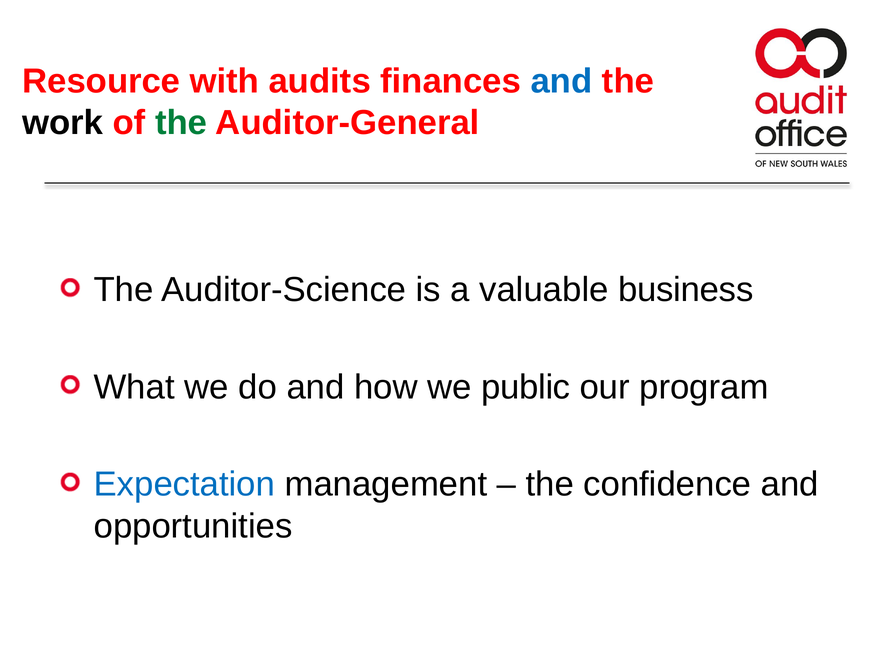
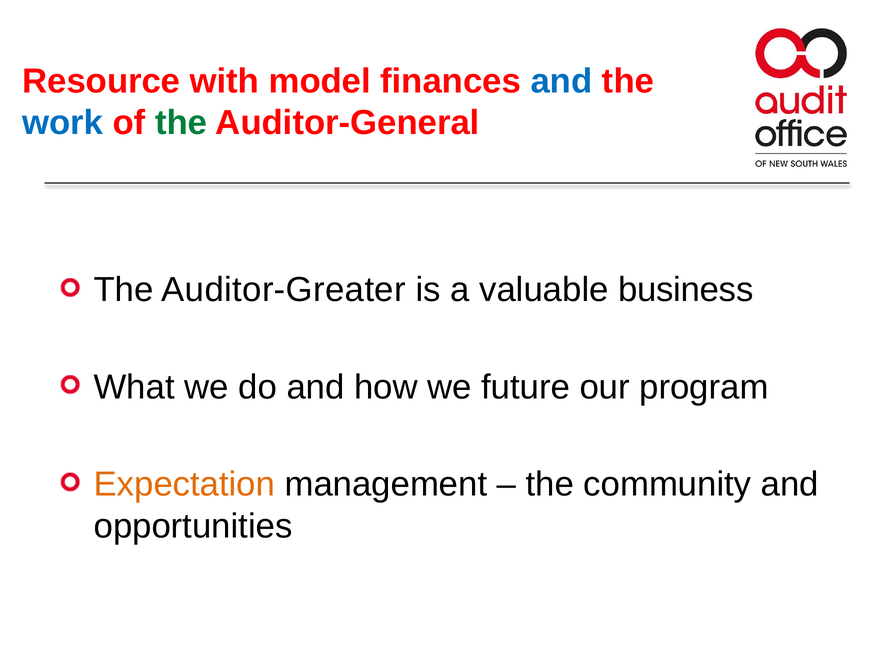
audits: audits -> model
work colour: black -> blue
Auditor-Science: Auditor-Science -> Auditor-Greater
public: public -> future
Expectation colour: blue -> orange
confidence: confidence -> community
